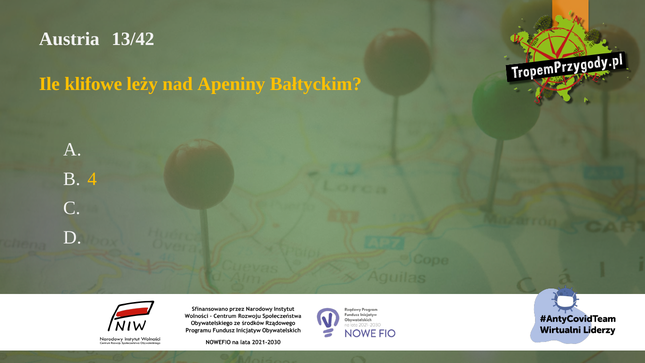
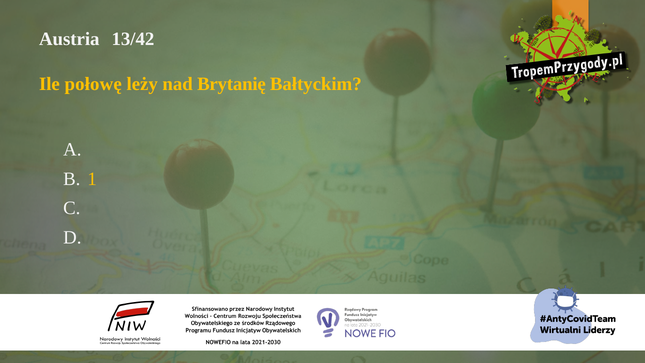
klifowe: klifowe -> połowę
Apeniny: Apeniny -> Brytanię
4: 4 -> 1
